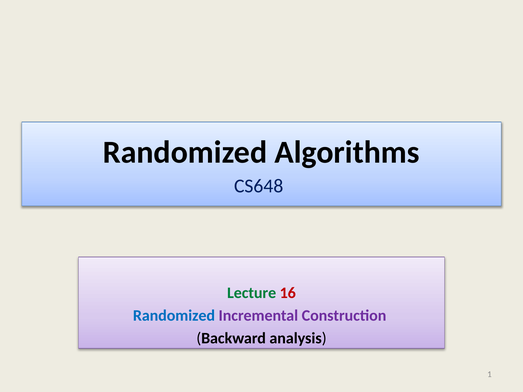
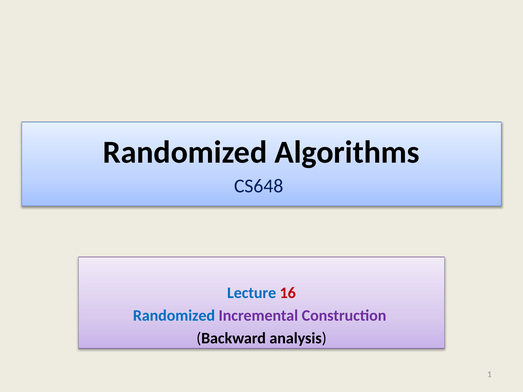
Lecture colour: green -> blue
